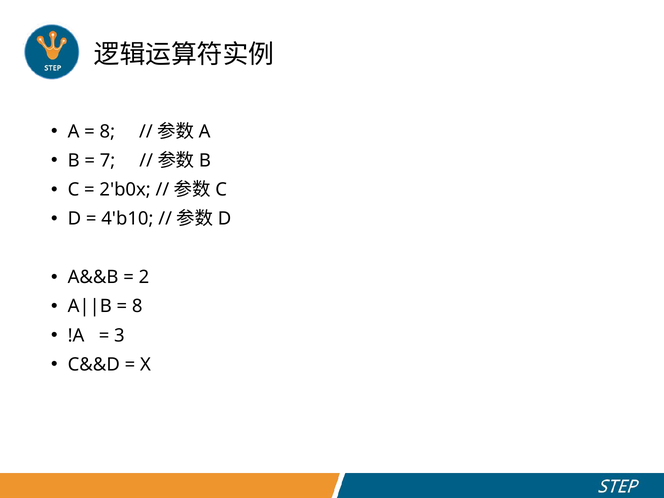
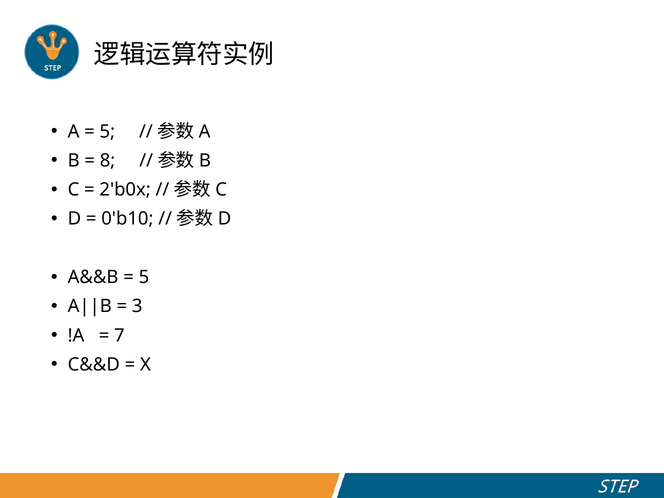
8 at (107, 131): 8 -> 5
7: 7 -> 8
4'b10: 4'b10 -> 0'b10
2 at (144, 277): 2 -> 5
8 at (137, 306): 8 -> 3
3: 3 -> 7
